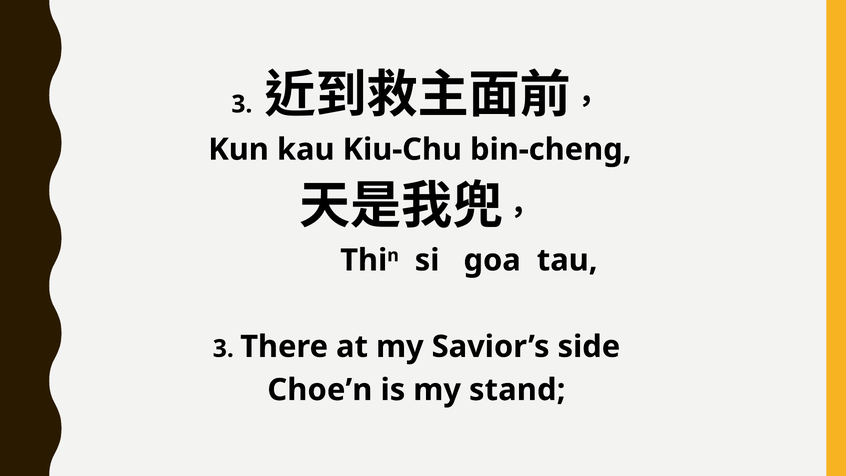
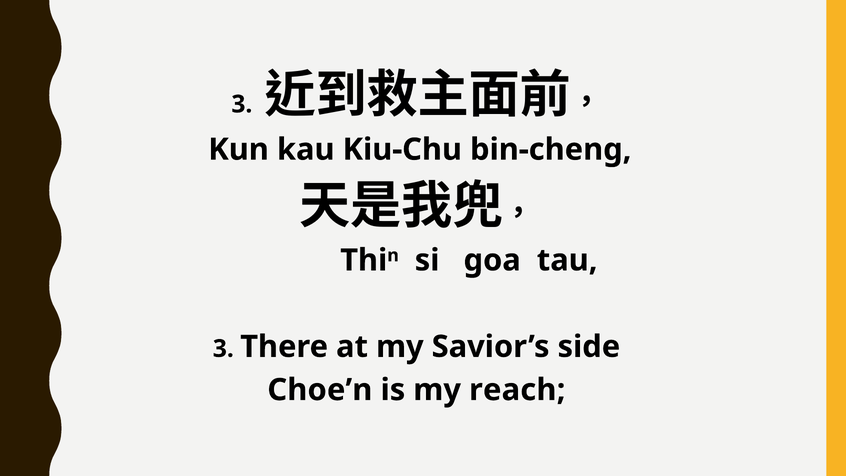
stand: stand -> reach
